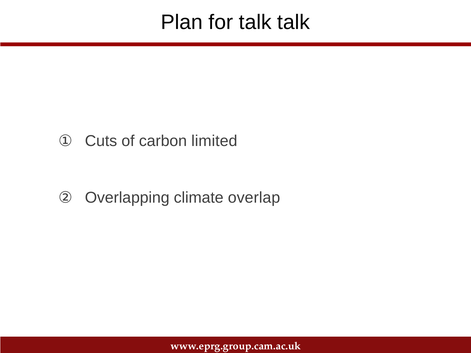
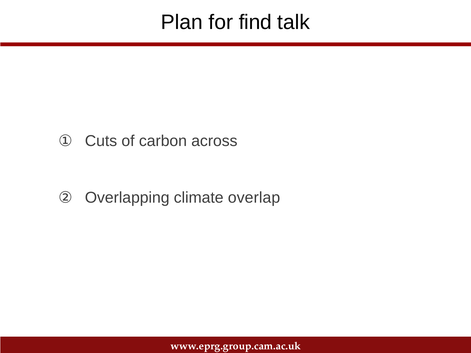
for talk: talk -> find
limited: limited -> across
